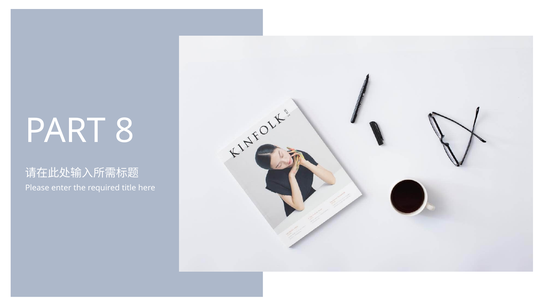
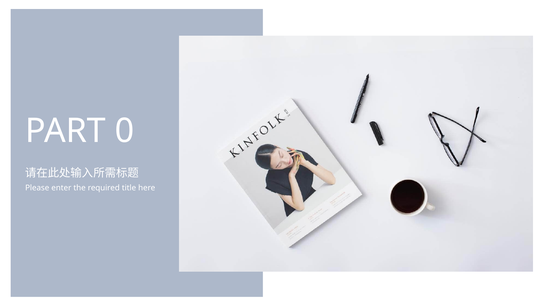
8: 8 -> 0
